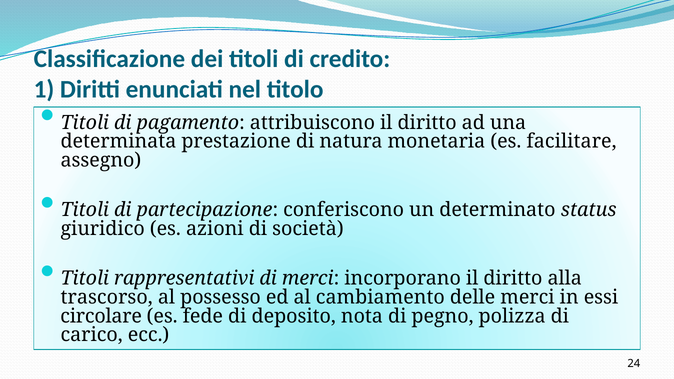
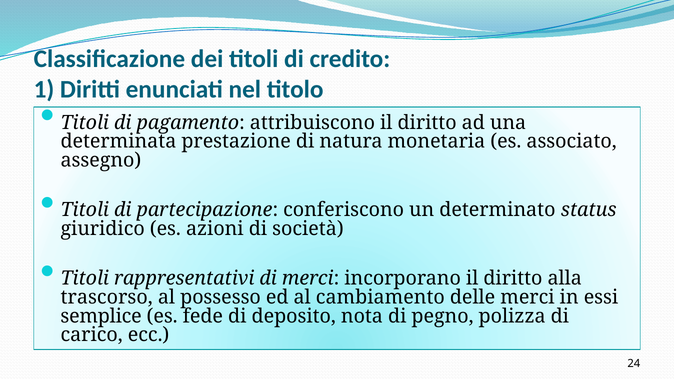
facilitare: facilitare -> associato
circolare: circolare -> semplice
